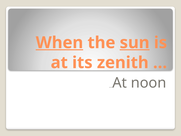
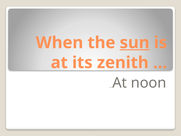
When underline: present -> none
